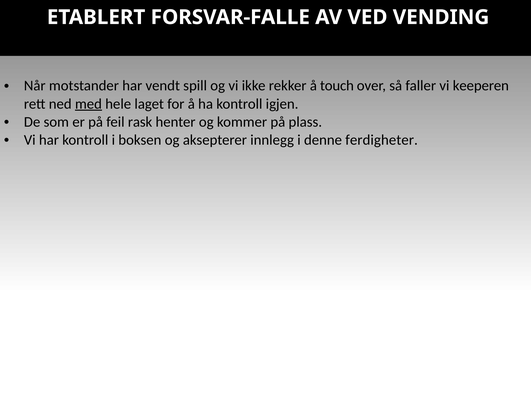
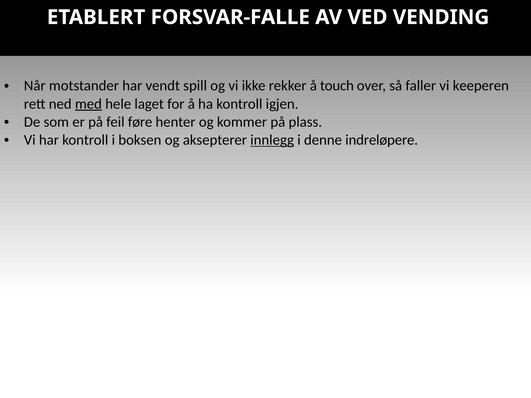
rask: rask -> føre
innlegg underline: none -> present
ferdigheter: ferdigheter -> indreløpere
